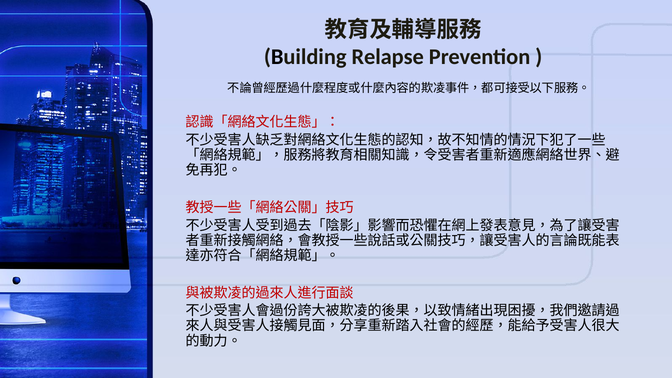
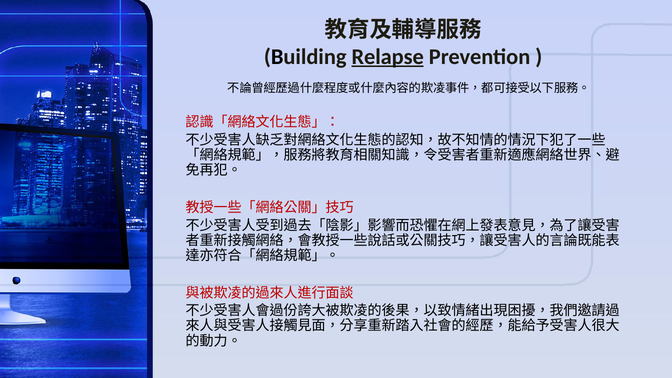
Relapse underline: none -> present
